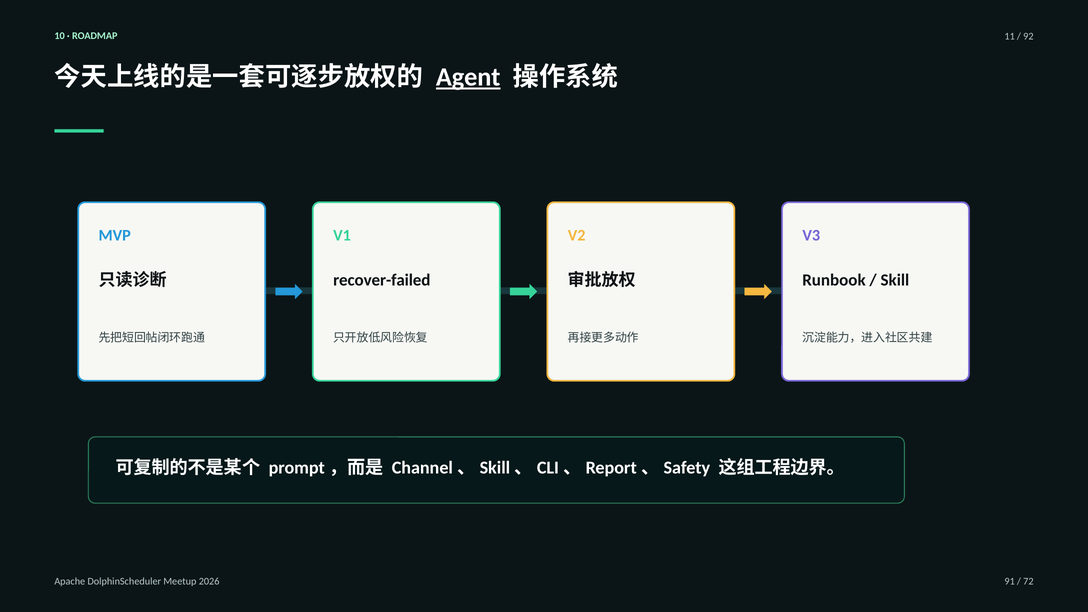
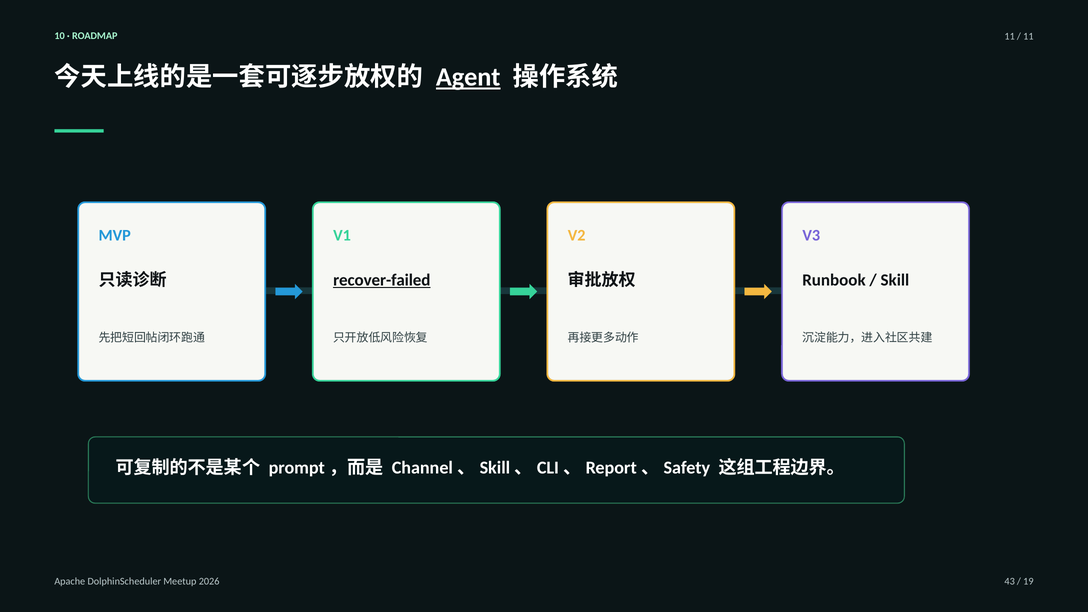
92 at (1028, 37): 92 -> 11
recover-failed underline: none -> present
91: 91 -> 43
72: 72 -> 19
